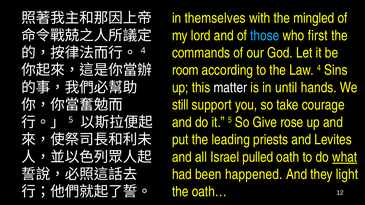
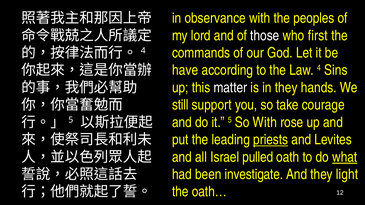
themselves: themselves -> observance
mingled: mingled -> peoples
those colour: light blue -> white
room: room -> have
in until: until -> they
So Give: Give -> With
priests underline: none -> present
happened: happened -> investigate
